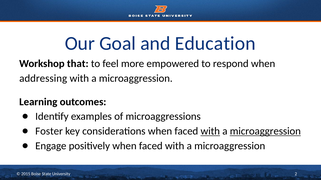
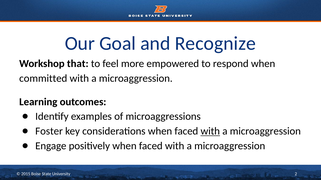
Education: Education -> Recognize
addressing: addressing -> committed
microaggression at (265, 132) underline: present -> none
